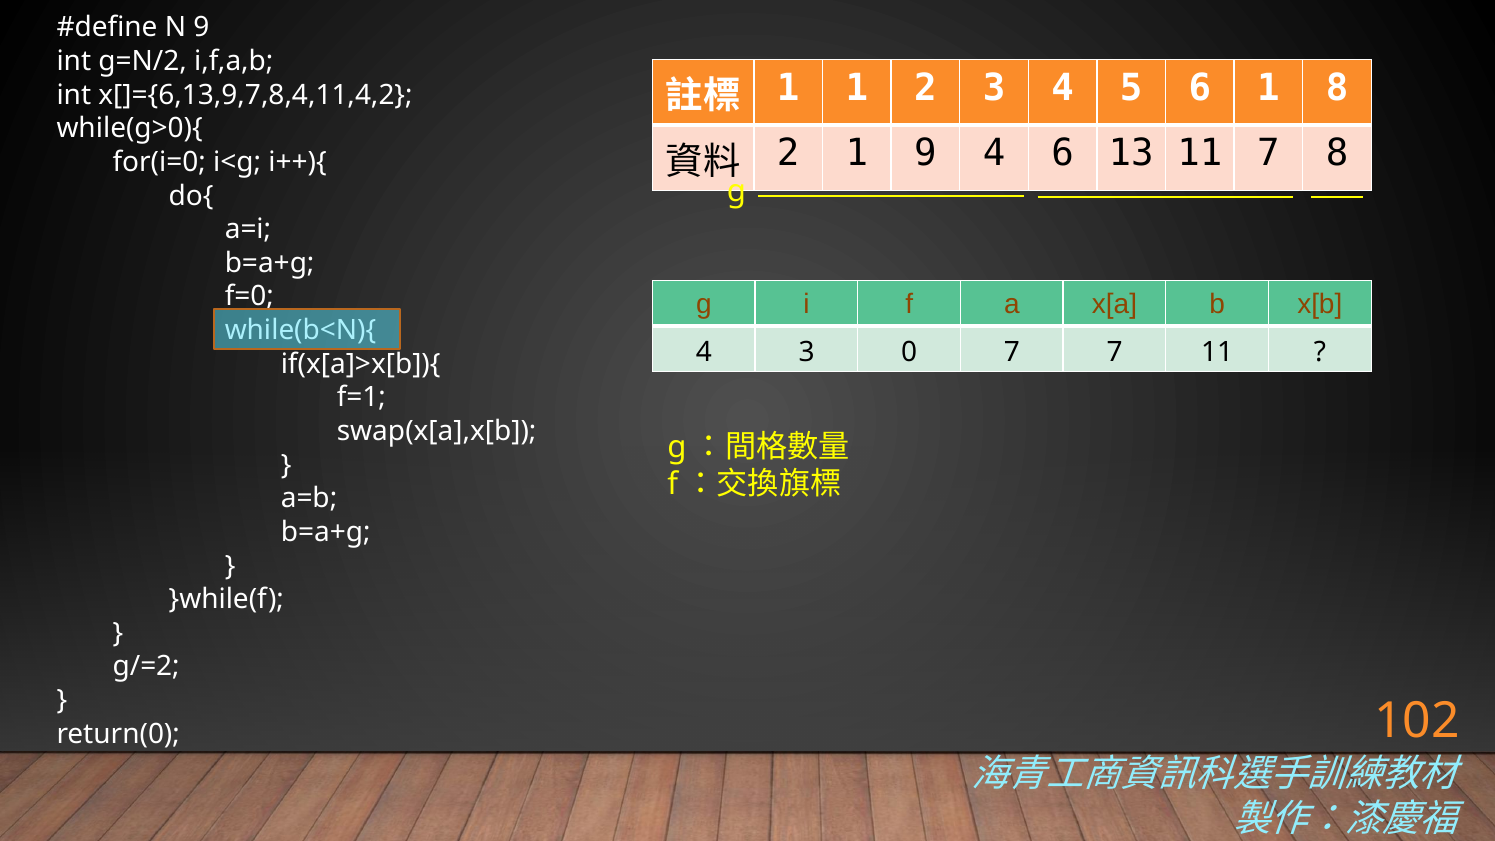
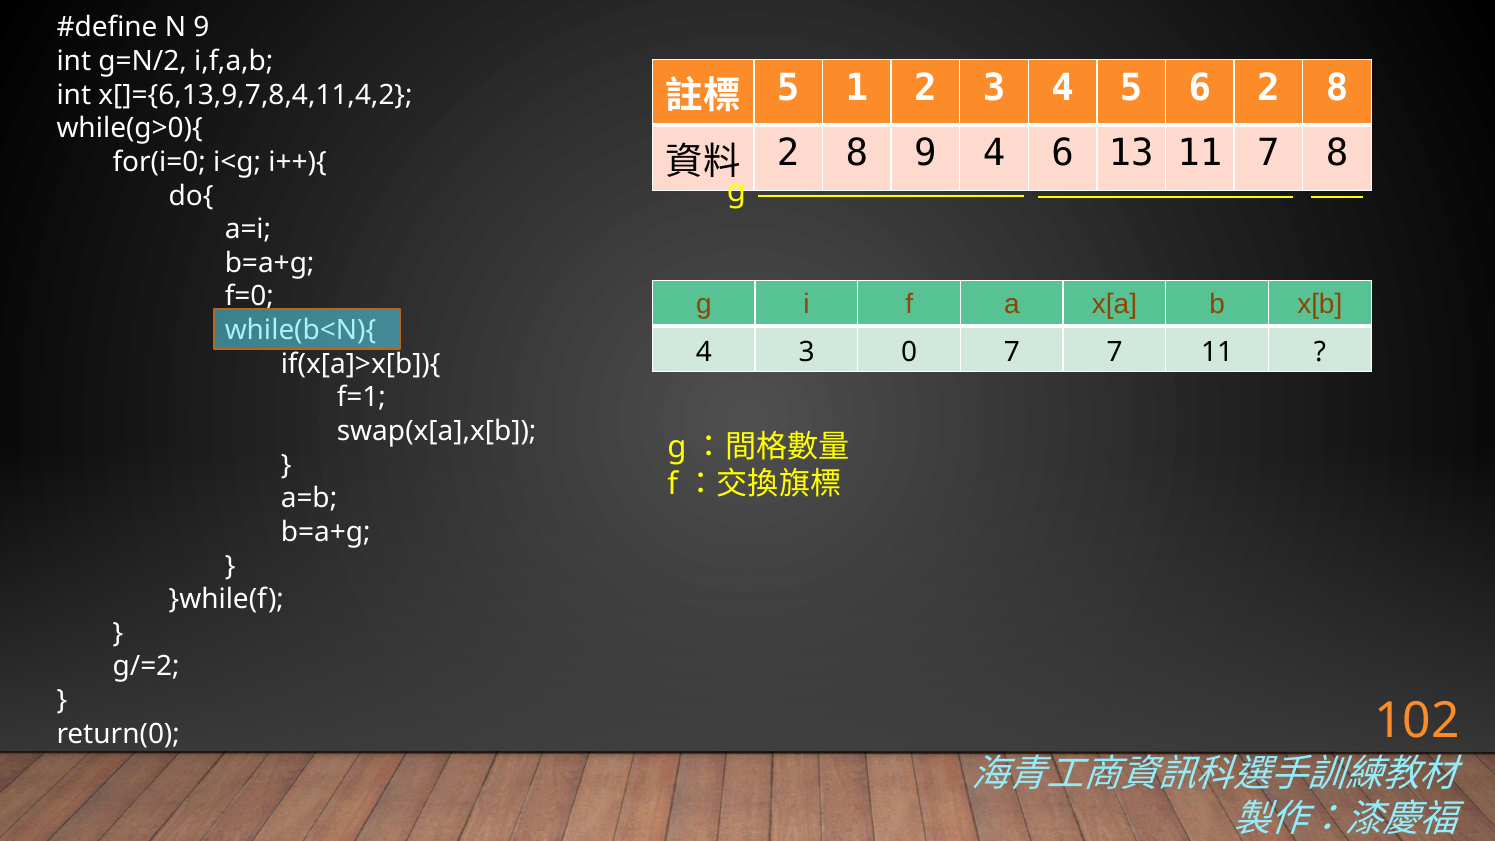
1 at (788, 88): 1 -> 5
6 1: 1 -> 2
1 at (857, 153): 1 -> 8
